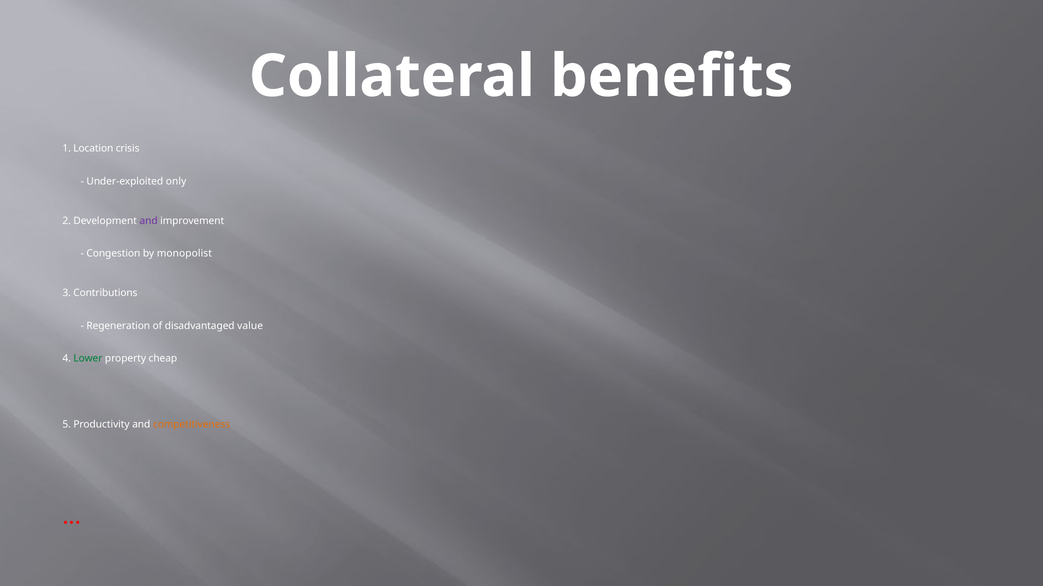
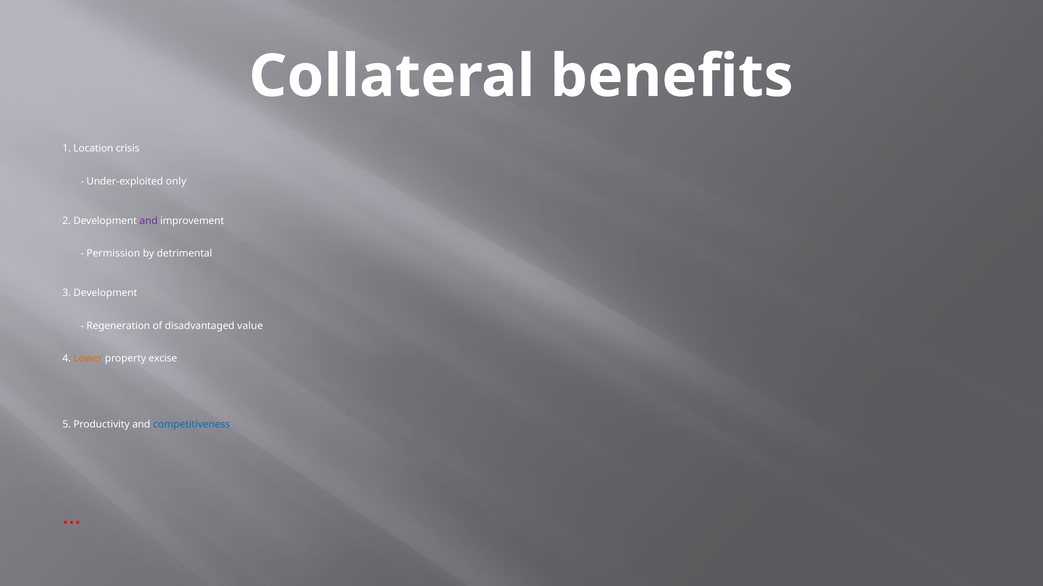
Congestion: Congestion -> Permission
monopolist: monopolist -> detrimental
3 Contributions: Contributions -> Development
Lower colour: green -> orange
cheap: cheap -> excise
competitiveness colour: orange -> blue
